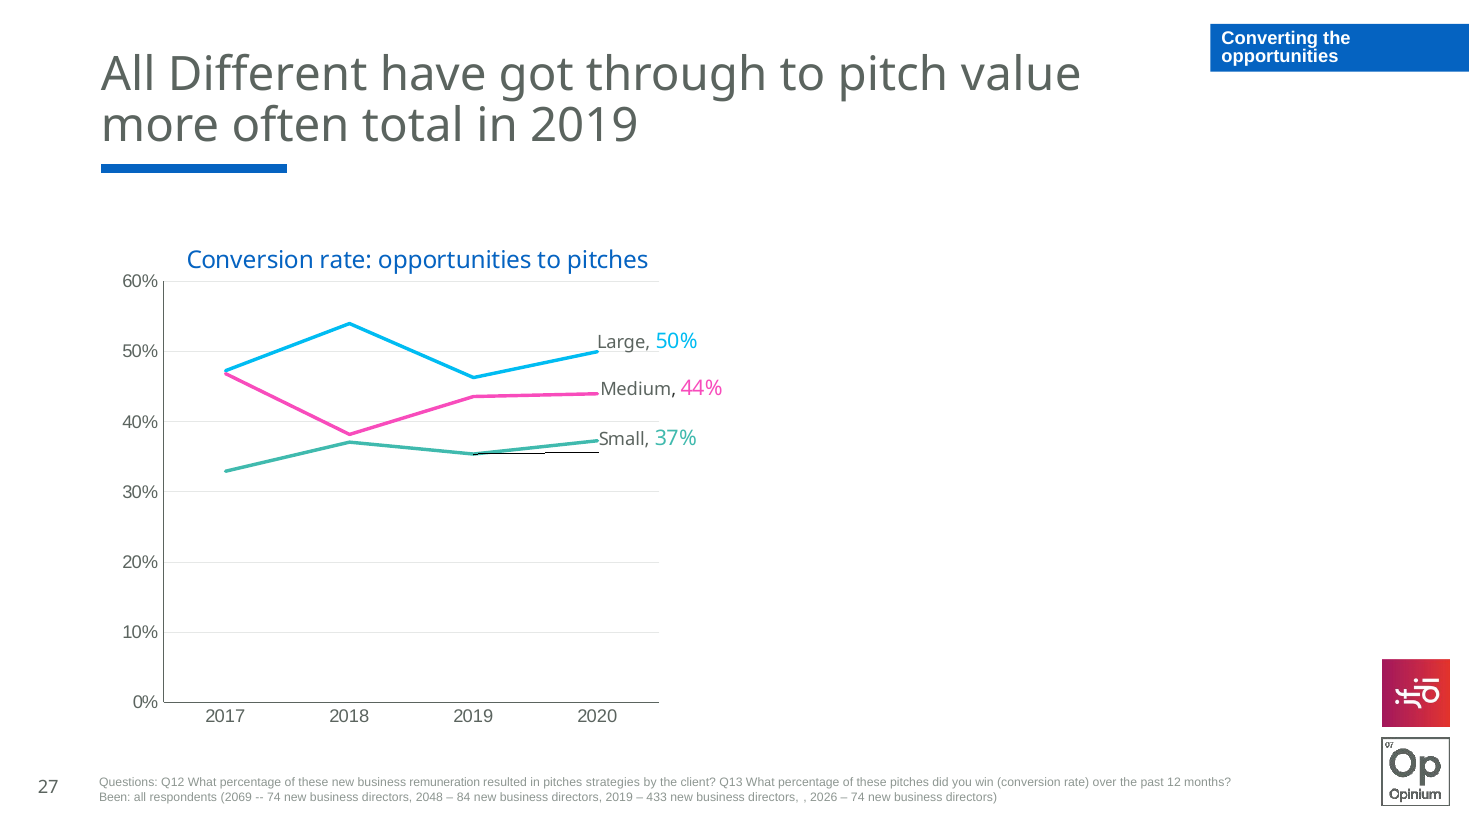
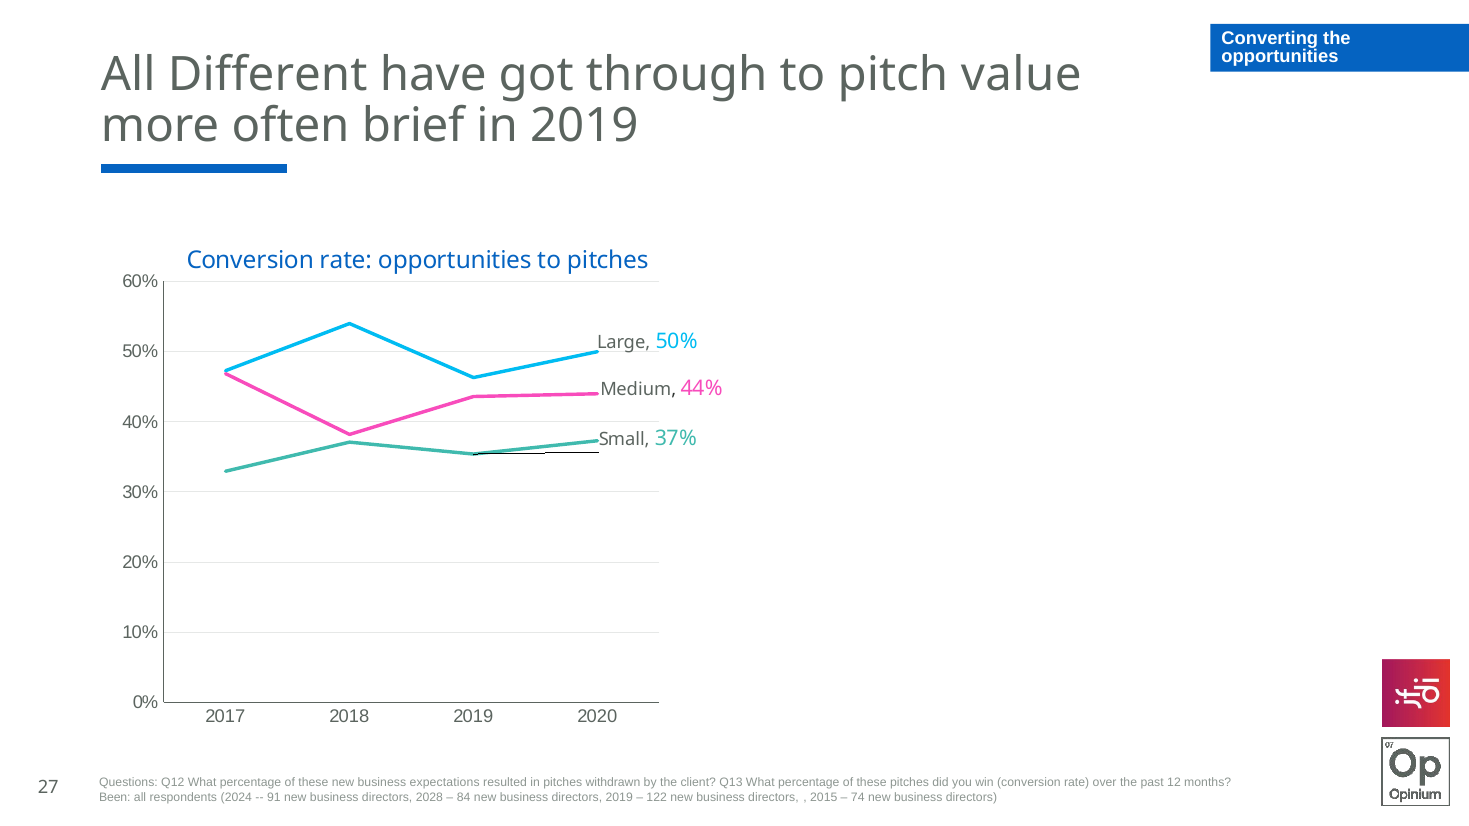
total: total -> brief
remuneration: remuneration -> expectations
strategies: strategies -> withdrawn
2069: 2069 -> 2024
74 at (274, 798): 74 -> 91
2048: 2048 -> 2028
433: 433 -> 122
2026: 2026 -> 2015
